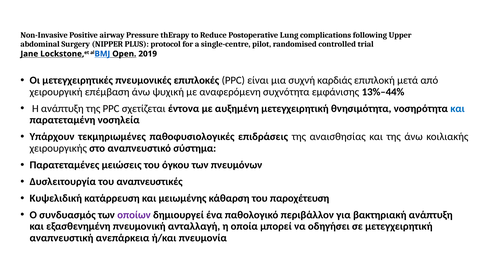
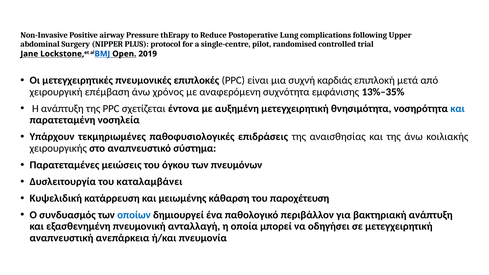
ψυχική: ψυχική -> χρόνος
13%–44%: 13%–44% -> 13%–35%
αναπνευστικές: αναπνευστικές -> καταλαμβάνει
οποίων colour: purple -> blue
